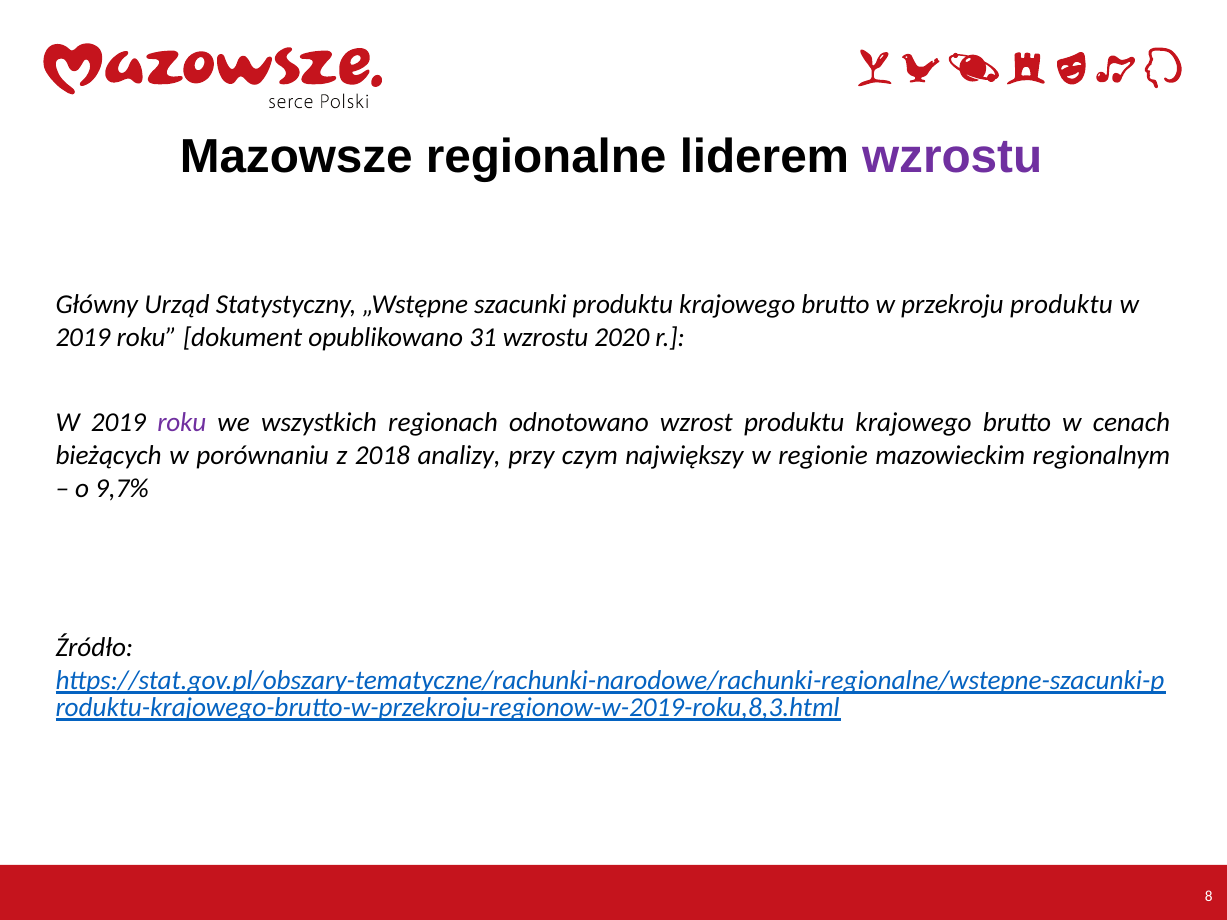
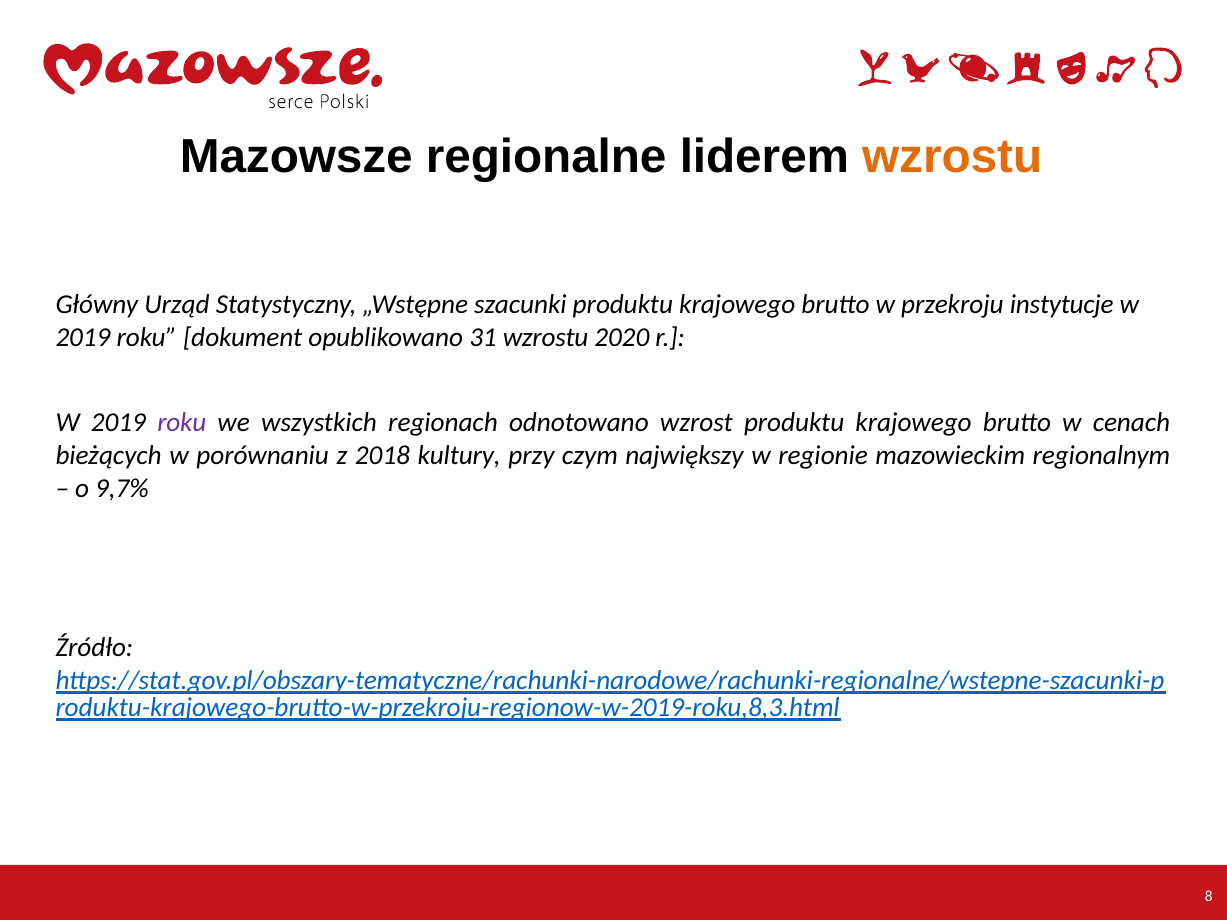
wzrostu at (952, 157) colour: purple -> orange
przekroju produktu: produktu -> instytucje
analizy: analizy -> kultury
